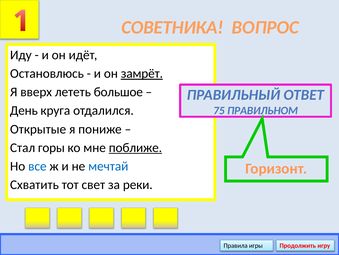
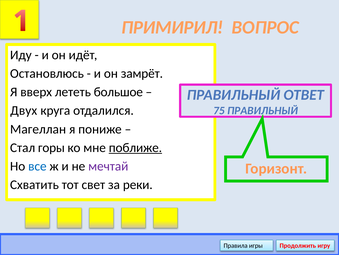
СОВЕТНИКА: СОВЕТНИКА -> ПРИМИРИЛ
замрёт underline: present -> none
День: День -> Двух
75 ПРАВИЛЬНОМ: ПРАВИЛЬНОМ -> ПРАВИЛЬНЫЙ
Открытые: Открытые -> Магеллан
мечтай colour: blue -> purple
